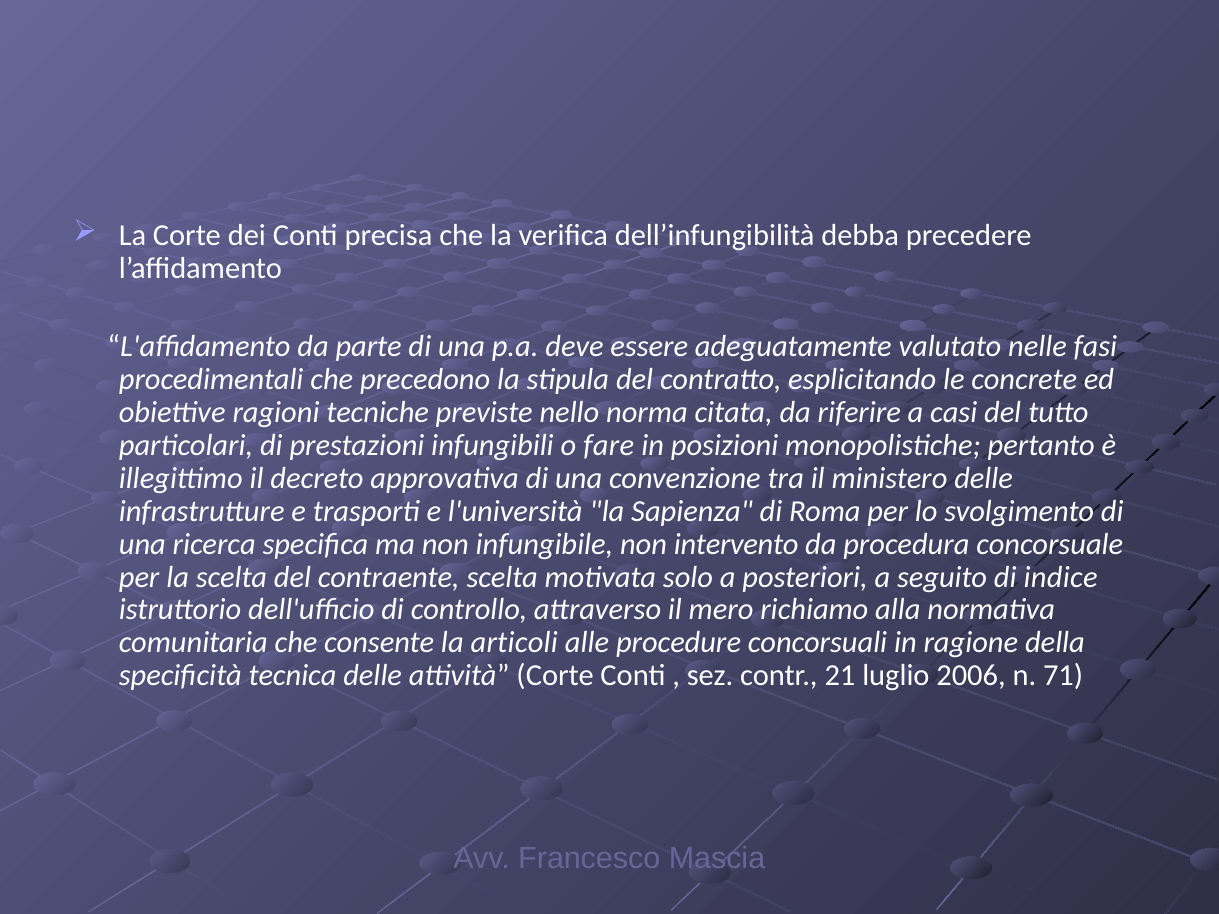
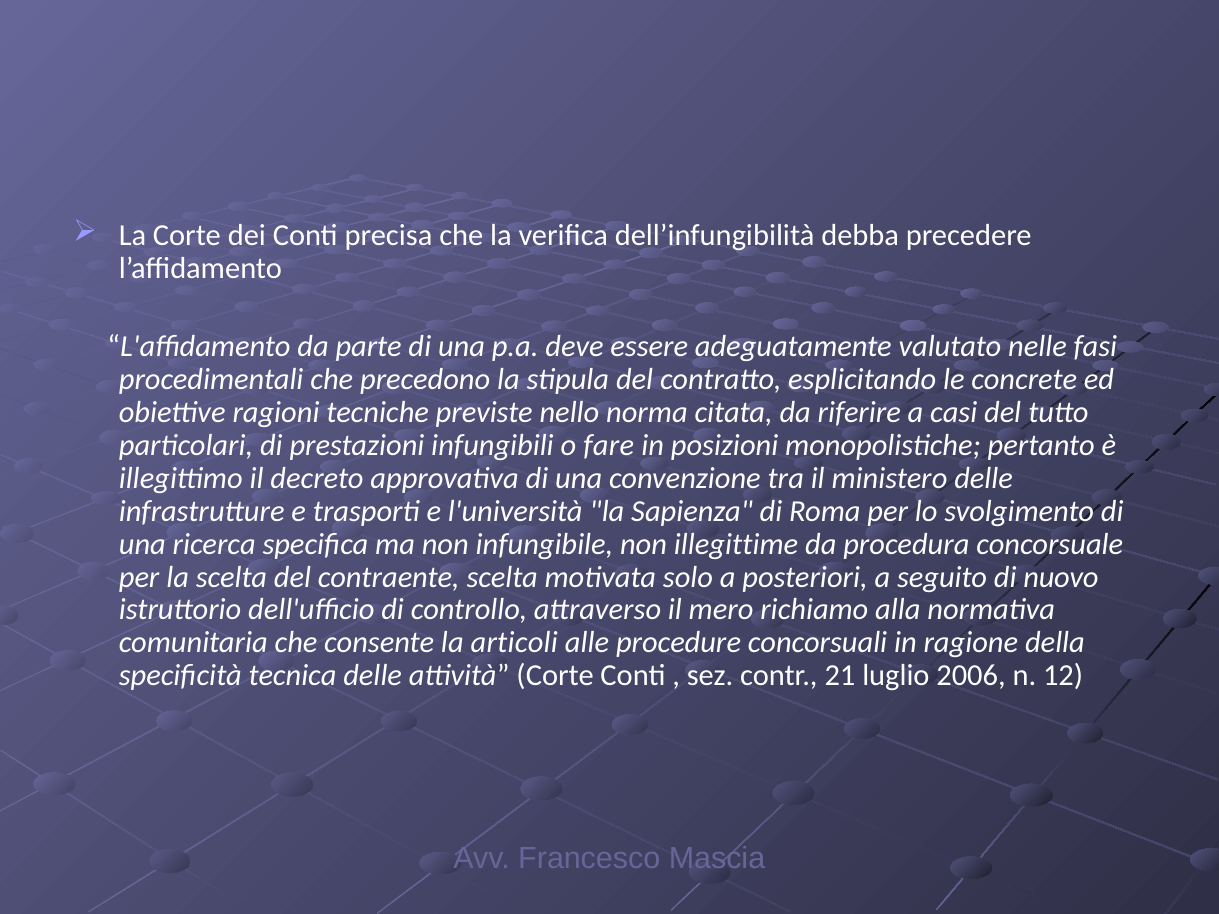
intervento: intervento -> illegittime
indice: indice -> nuovo
71: 71 -> 12
